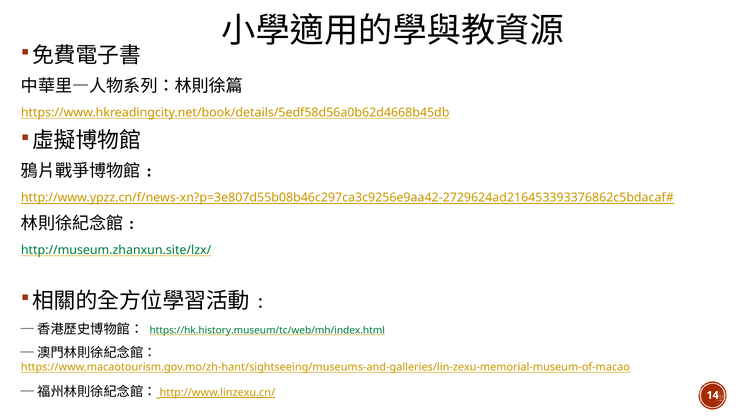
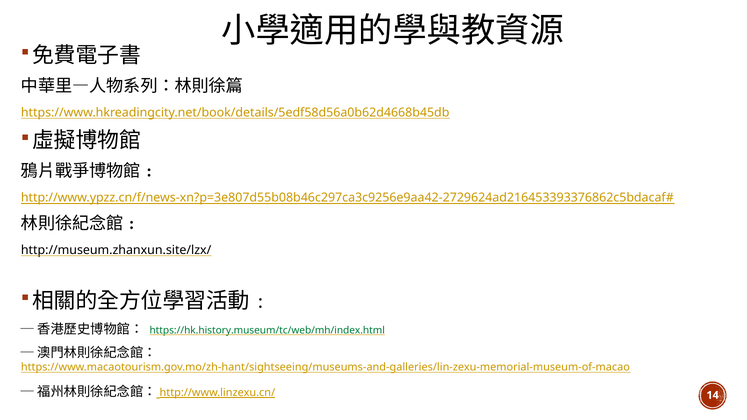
http://museum.zhanxun.site/lzx/ colour: green -> black
